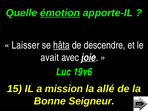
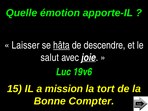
émotion underline: present -> none
avait: avait -> salut
allé: allé -> tort
Seigneur: Seigneur -> Compter
